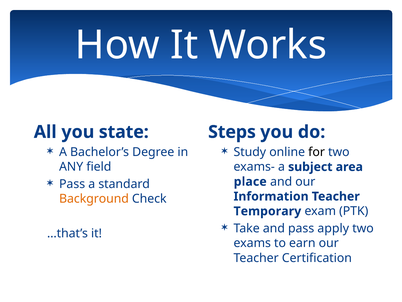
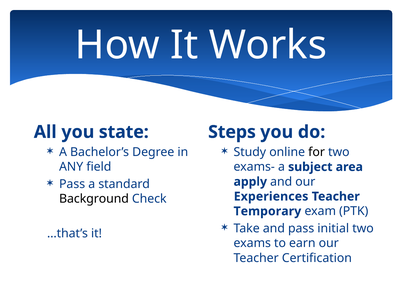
place: place -> apply
Information: Information -> Experiences
Background colour: orange -> black
apply: apply -> initial
